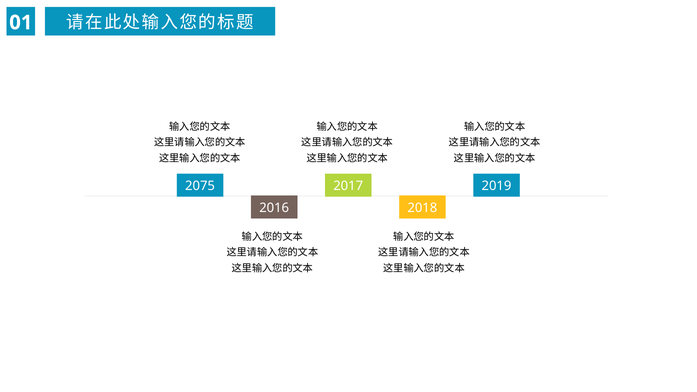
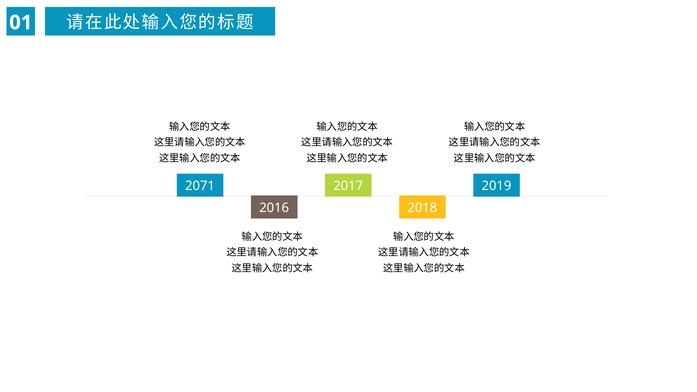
2075: 2075 -> 2071
